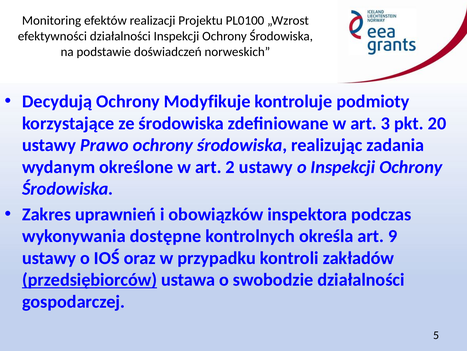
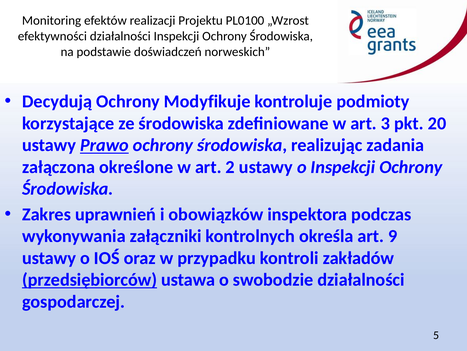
Prawo underline: none -> present
wydanym: wydanym -> załączona
dostępne: dostępne -> załączniki
